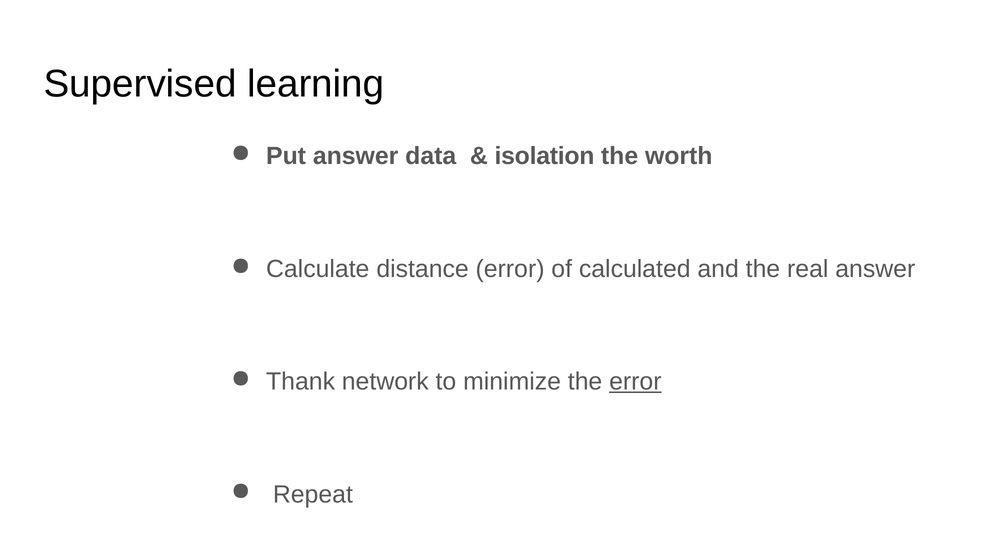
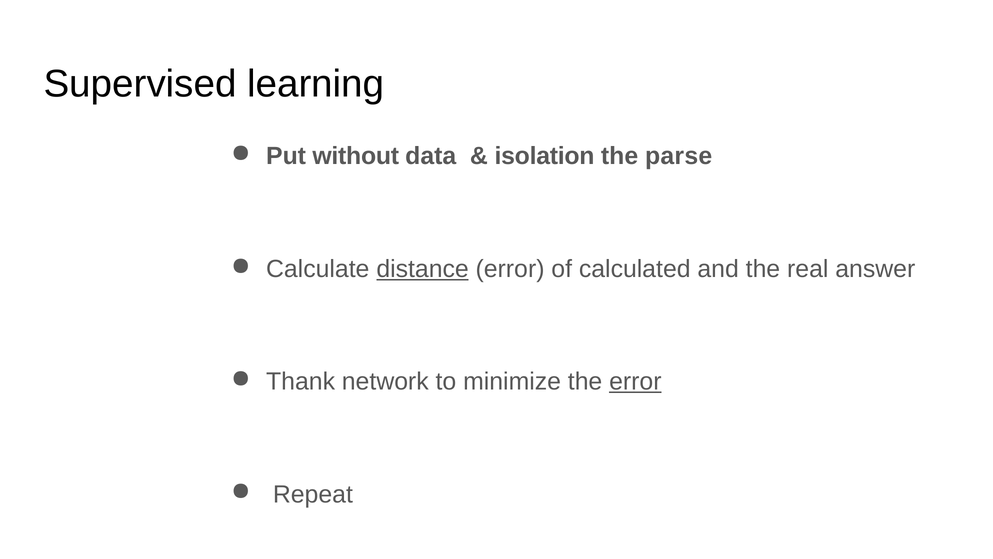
Put answer: answer -> without
worth: worth -> parse
distance underline: none -> present
